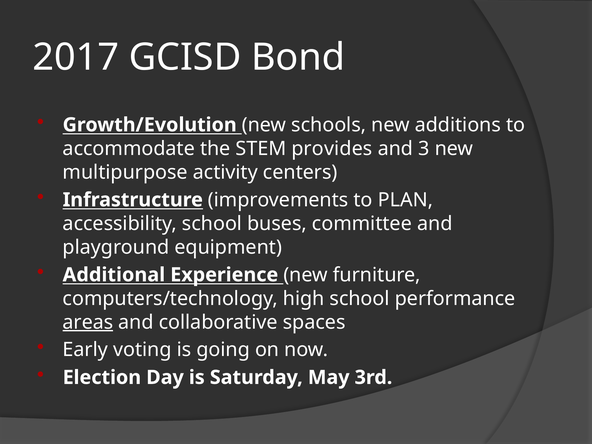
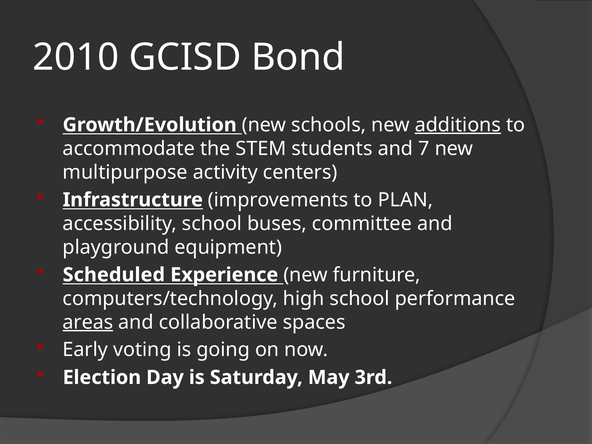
2017: 2017 -> 2010
additions underline: none -> present
provides: provides -> students
3: 3 -> 7
Additional: Additional -> Scheduled
